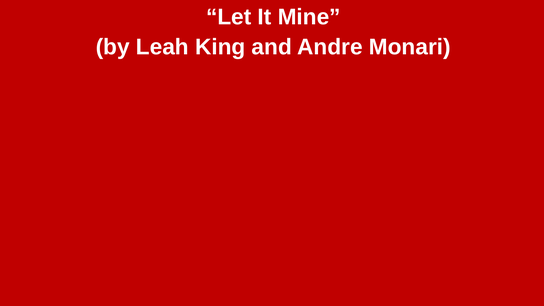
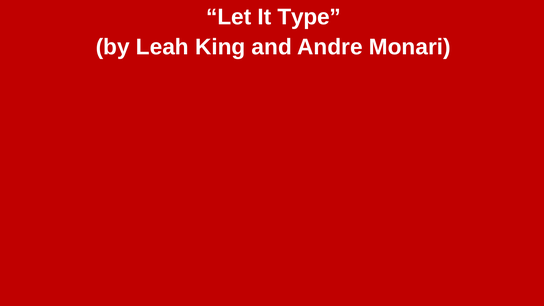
Mine: Mine -> Type
